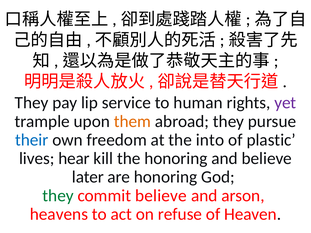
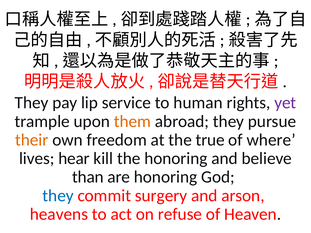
their colour: blue -> orange
into: into -> true
plastic: plastic -> where
later: later -> than
they at (58, 196) colour: green -> blue
commit believe: believe -> surgery
